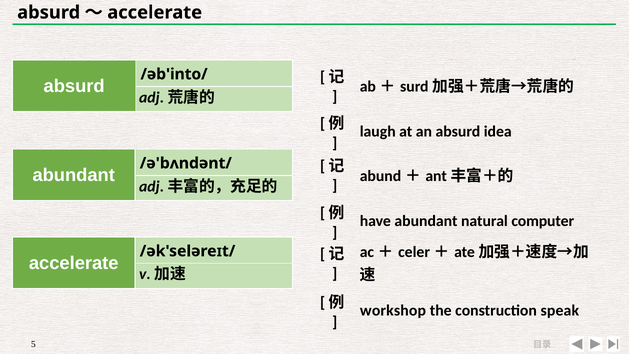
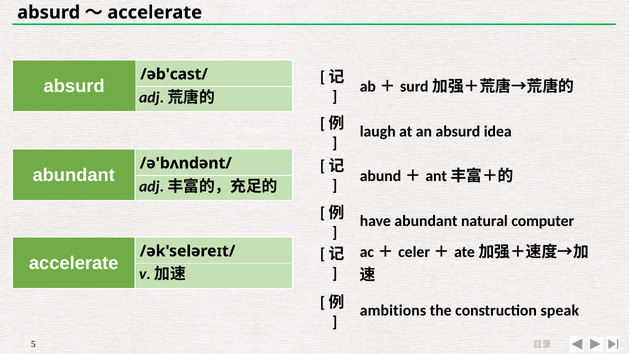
/əb'into/: /əb'into/ -> /əb'cast/
workshop: workshop -> ambitions
